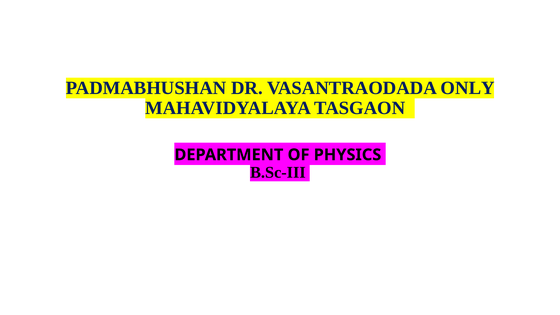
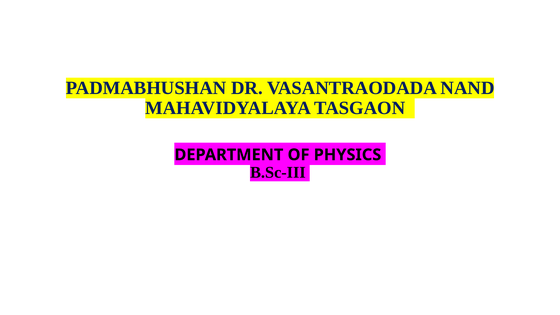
ONLY: ONLY -> NAND
